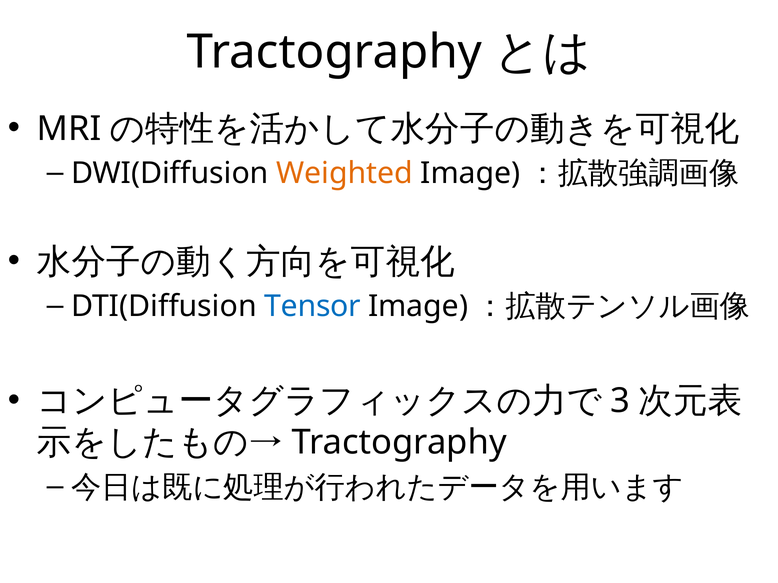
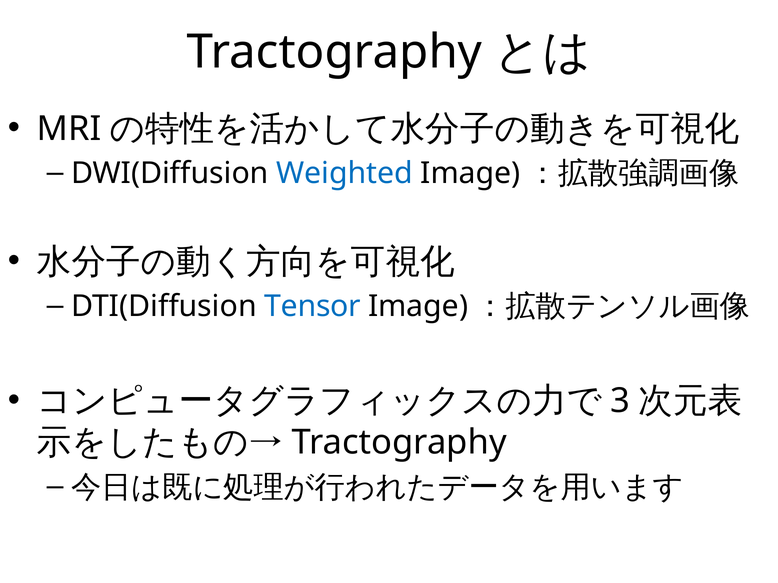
Weighted colour: orange -> blue
